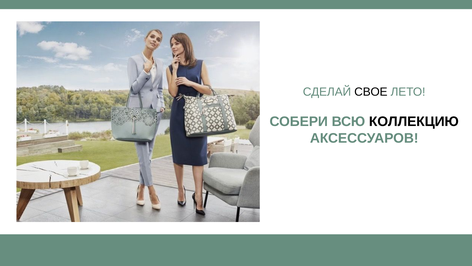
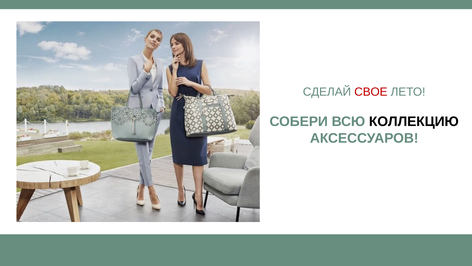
СВОЕ colour: black -> red
